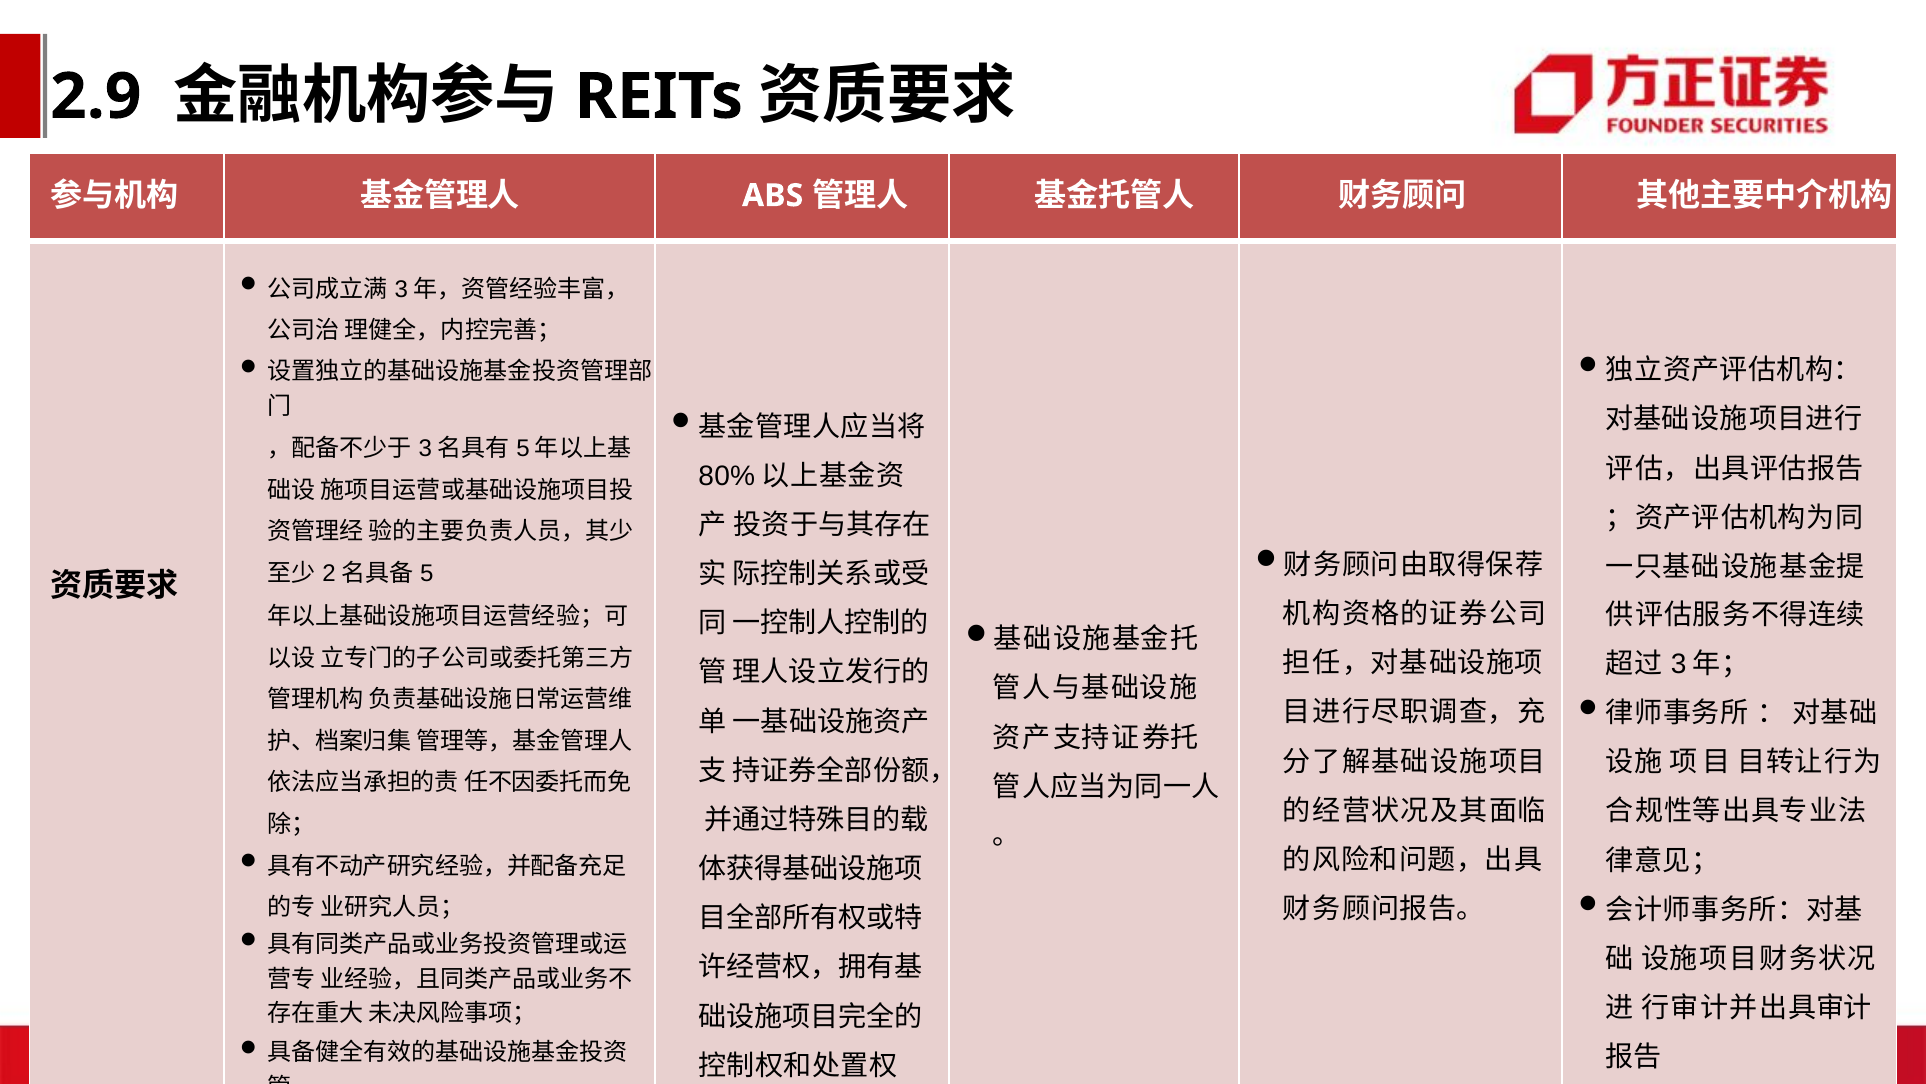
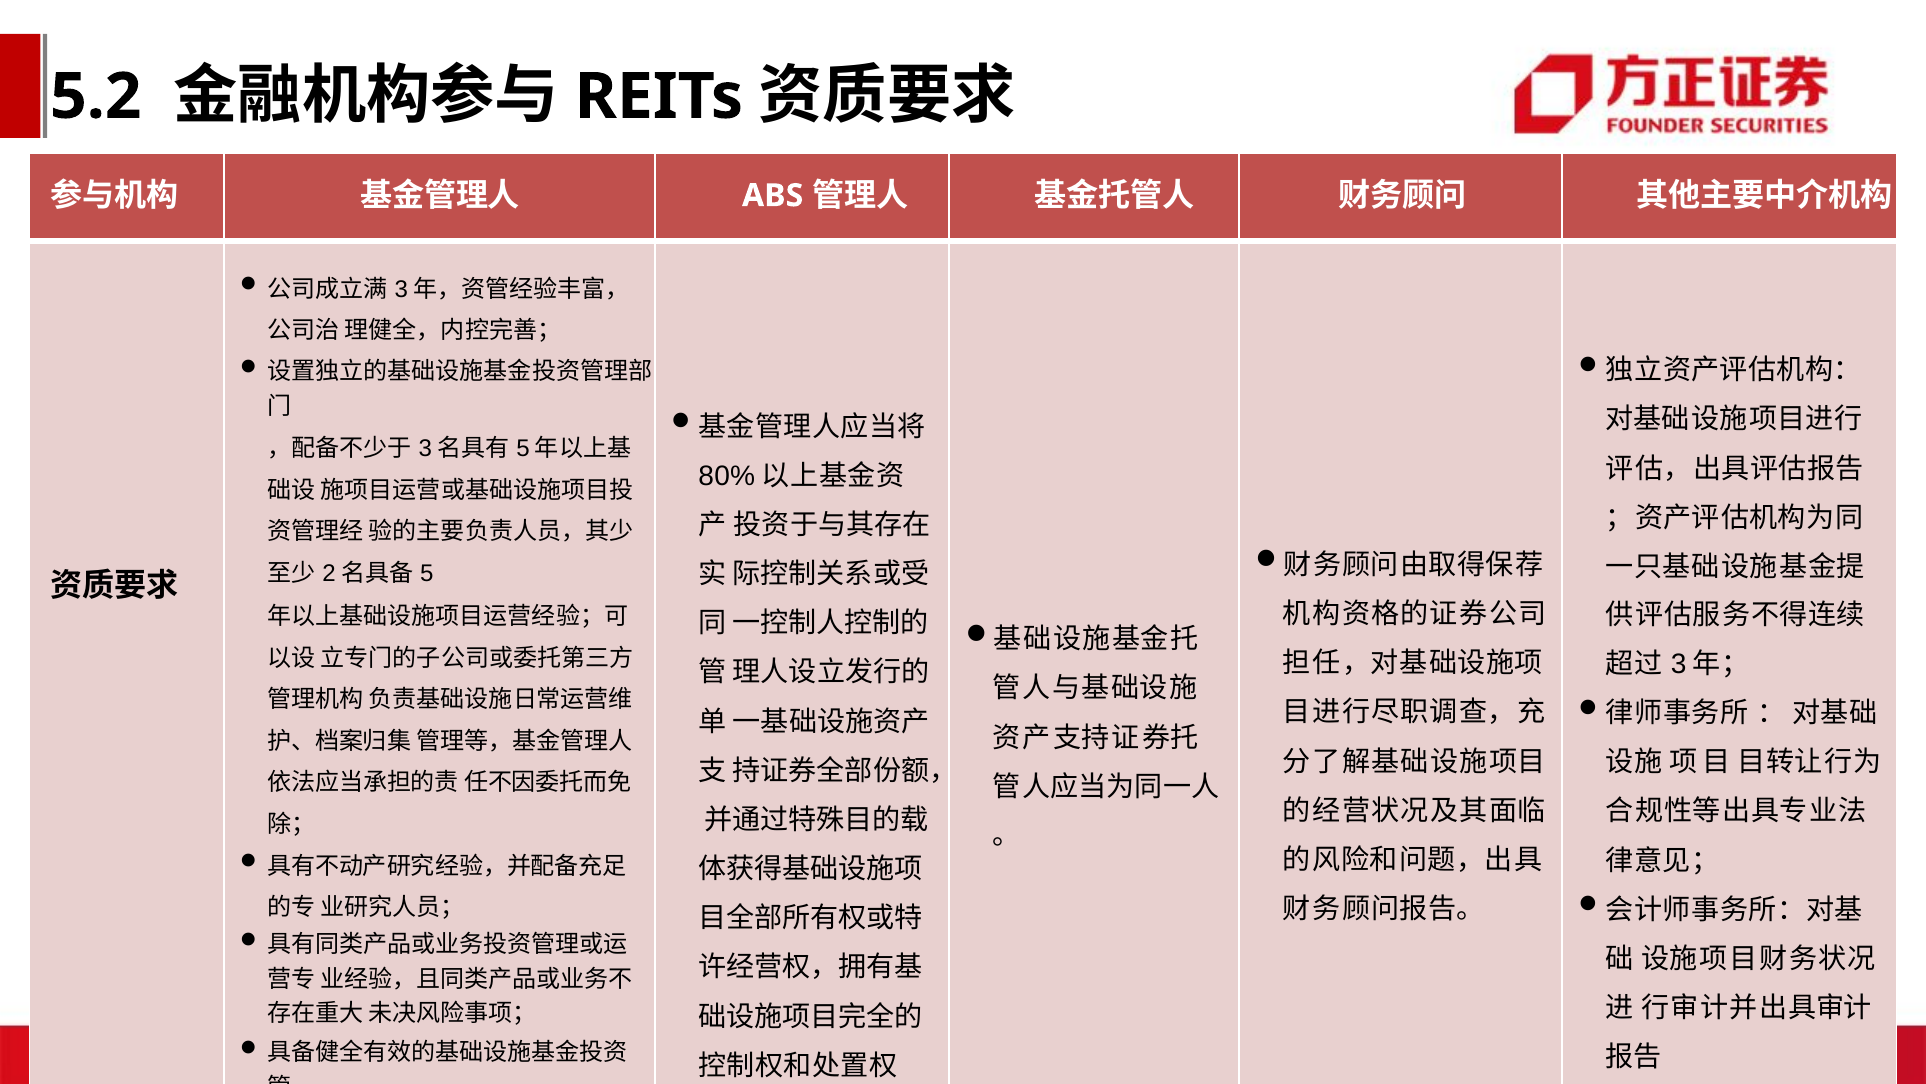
2.9: 2.9 -> 5.2
